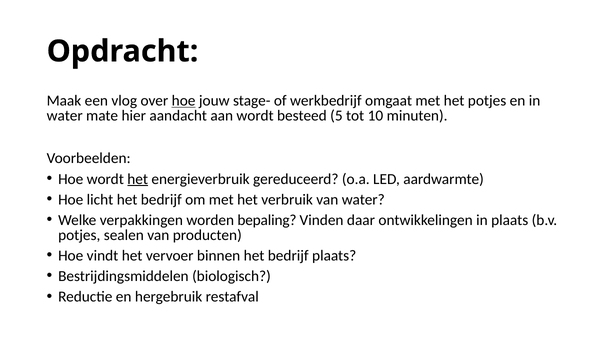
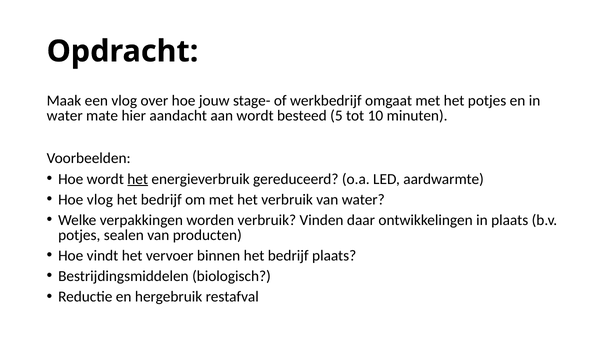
hoe at (184, 101) underline: present -> none
Hoe licht: licht -> vlog
worden bepaling: bepaling -> verbruik
